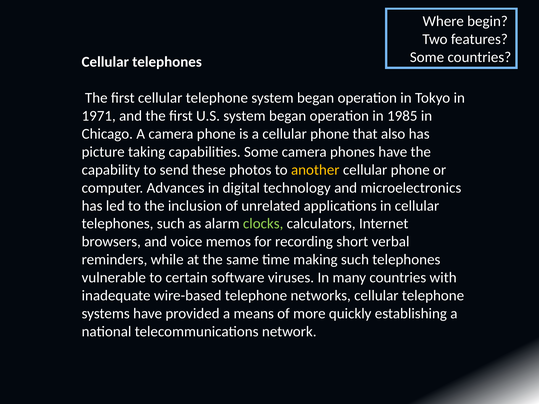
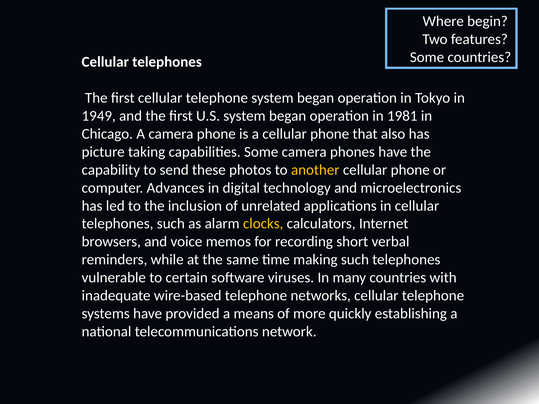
1971: 1971 -> 1949
1985: 1985 -> 1981
clocks colour: light green -> yellow
